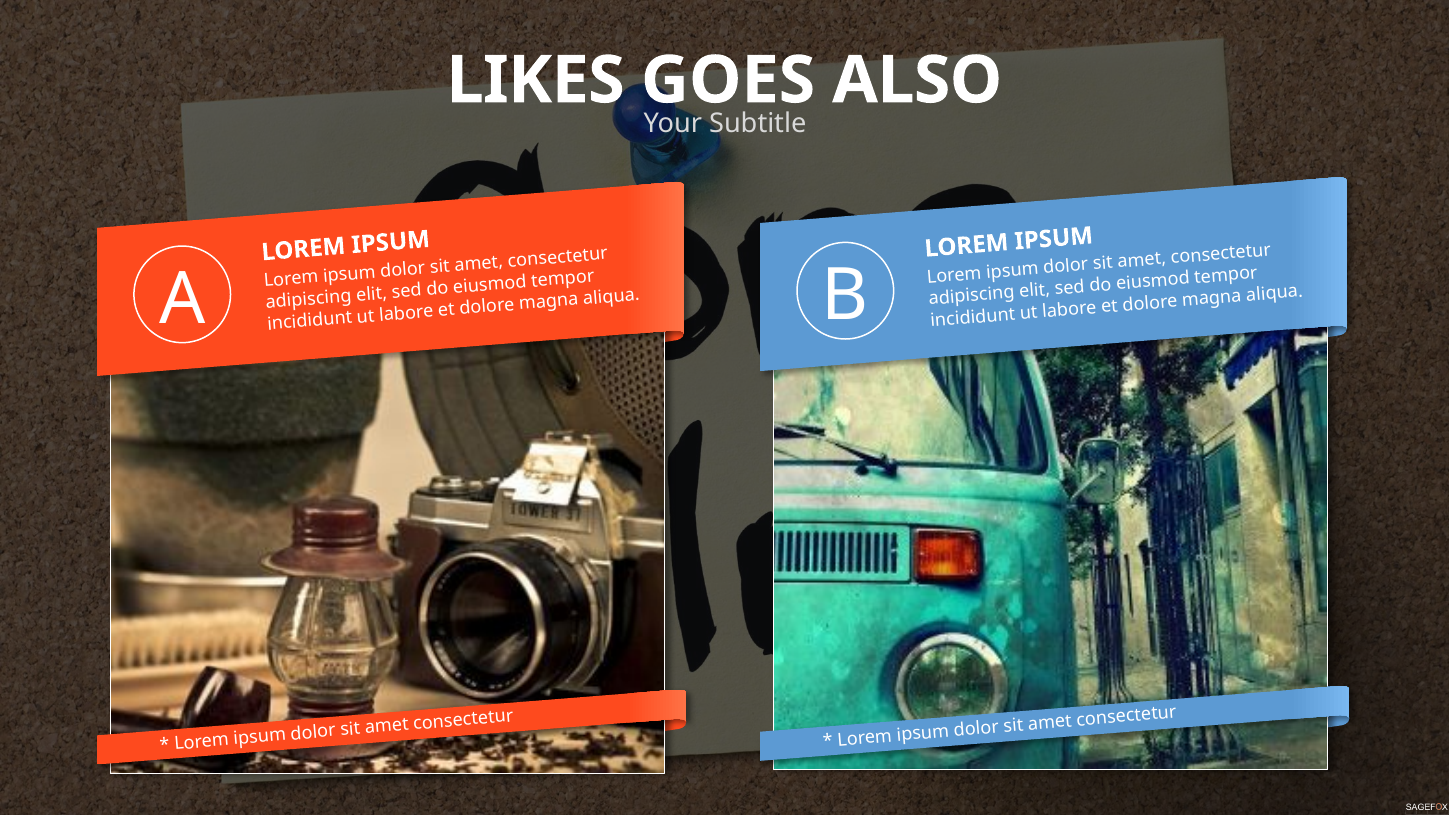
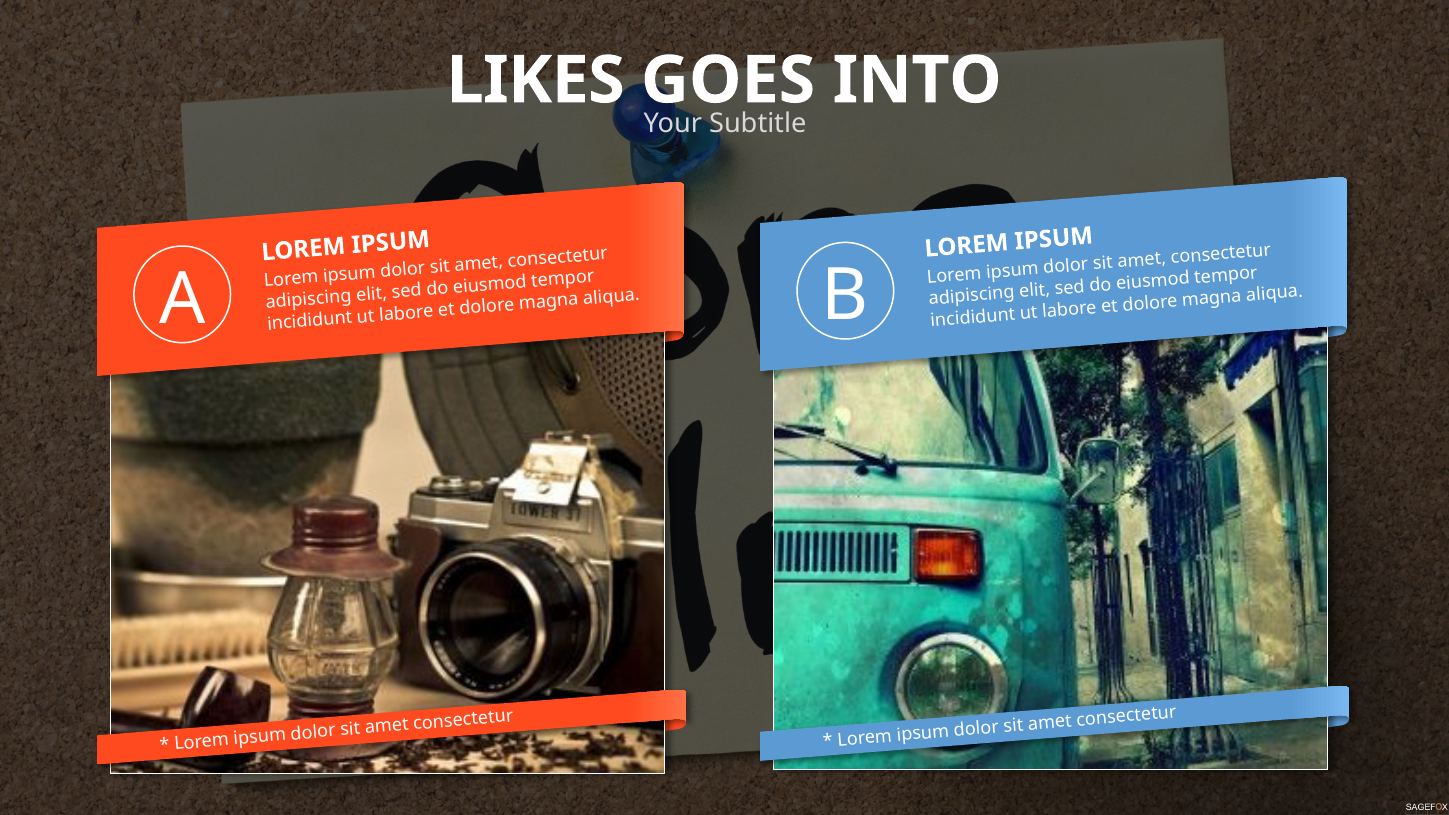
ALSO: ALSO -> INTO
